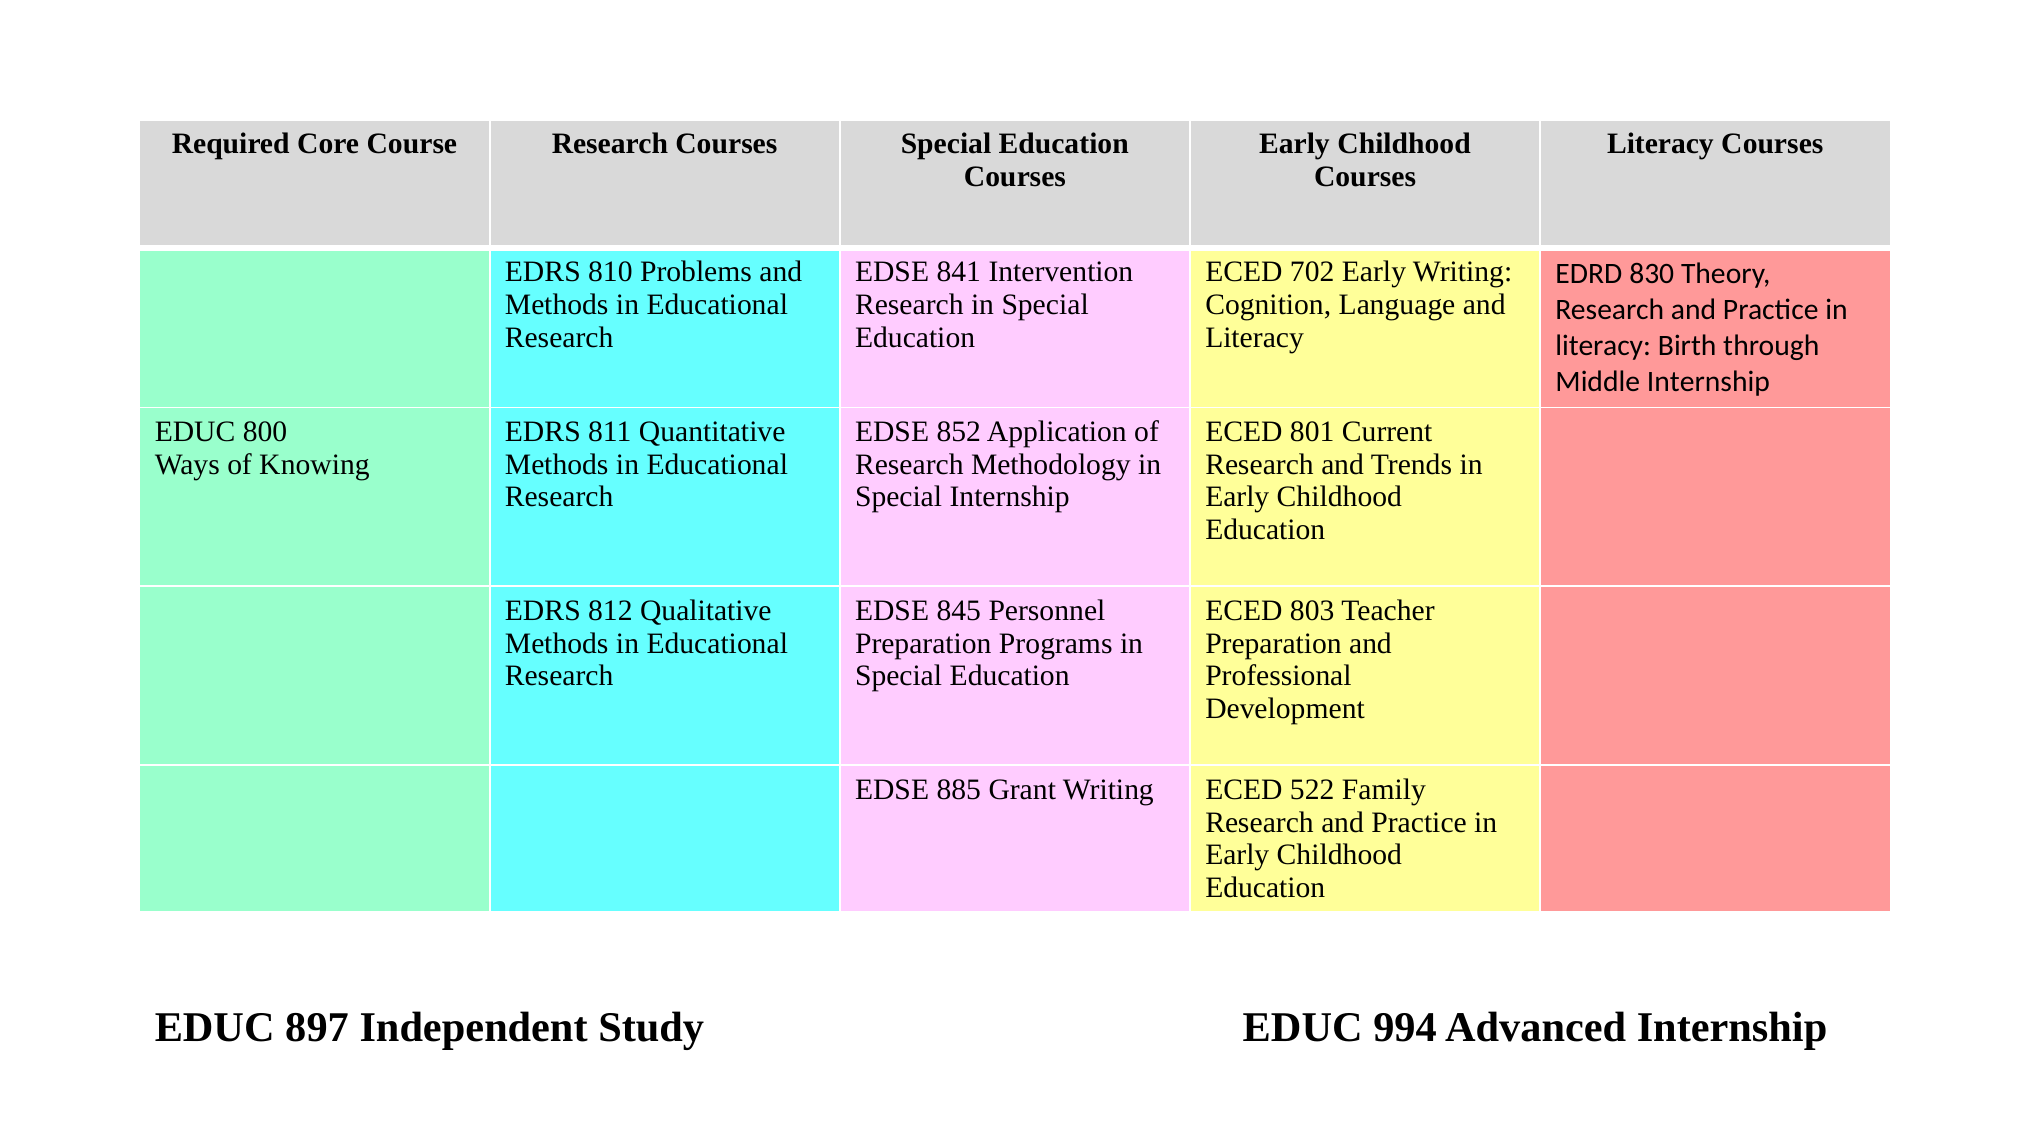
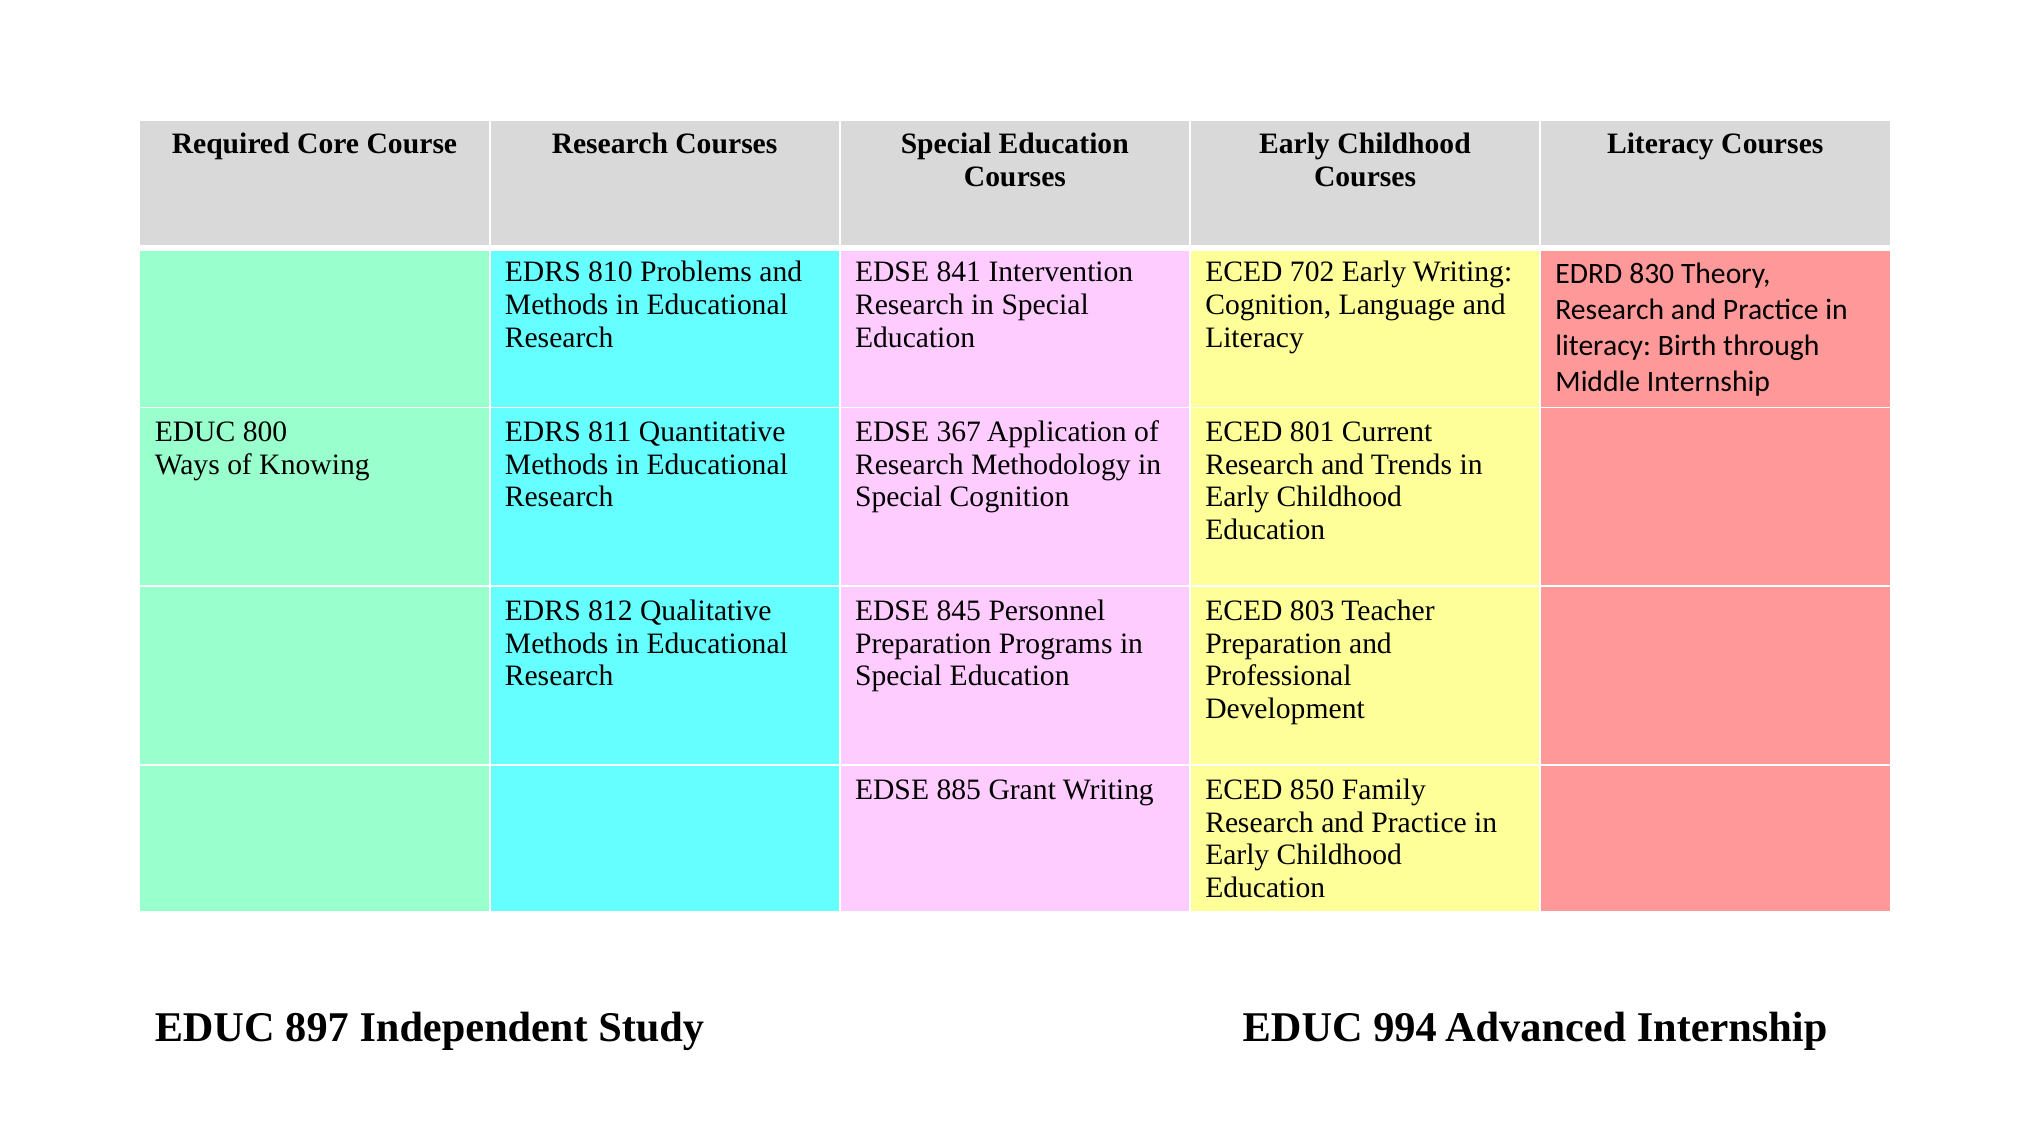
852: 852 -> 367
Special Internship: Internship -> Cognition
522: 522 -> 850
